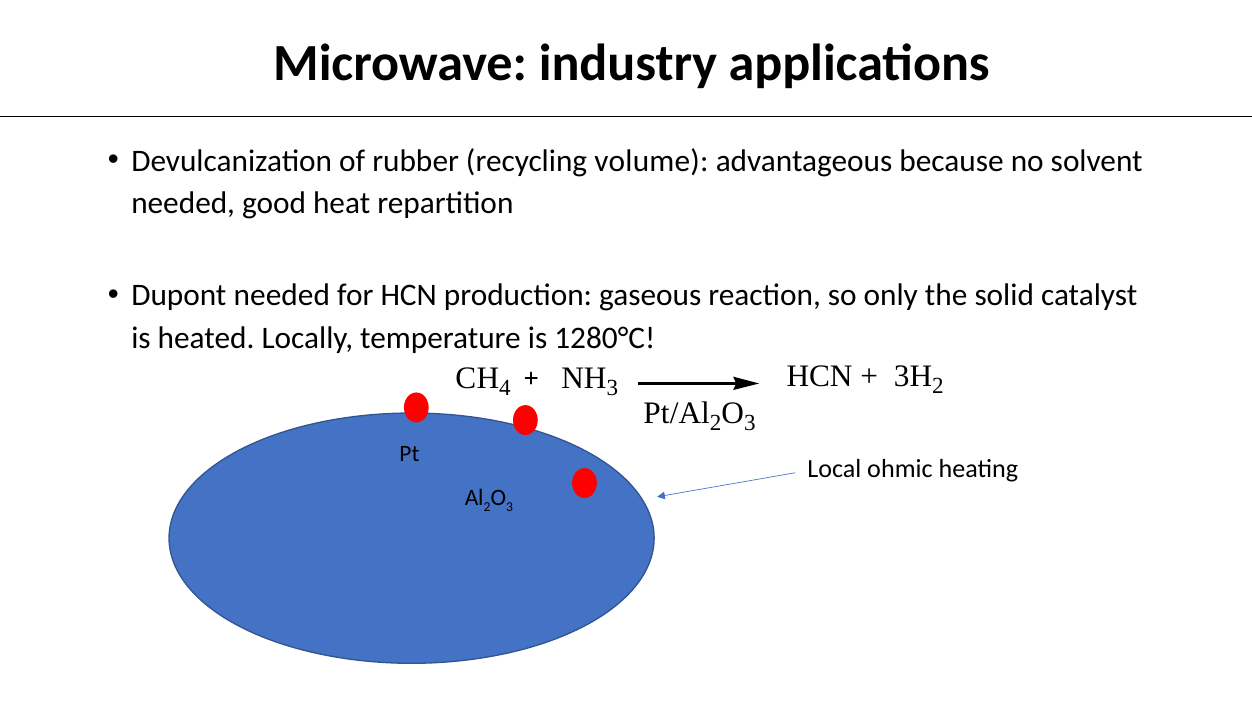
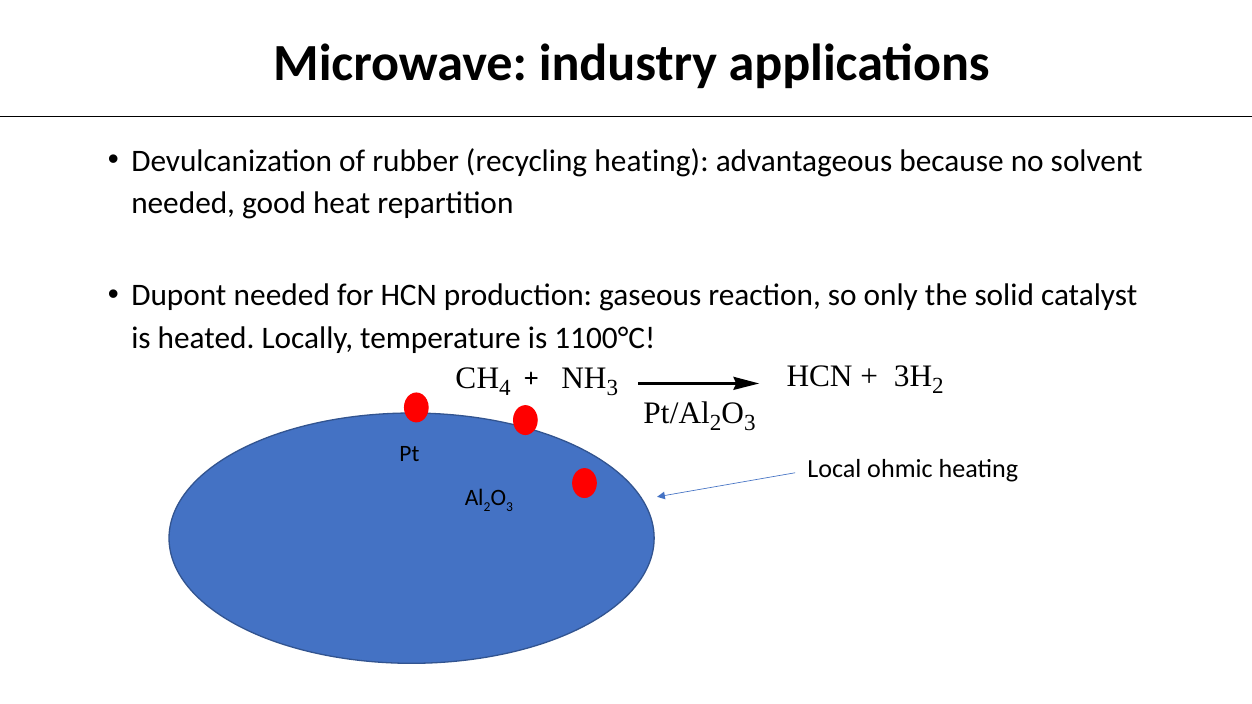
recycling volume: volume -> heating
1280°C: 1280°C -> 1100°C
